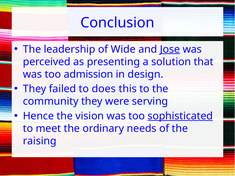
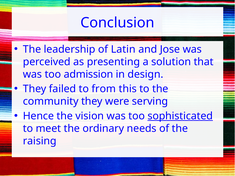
Wide: Wide -> Latin
Jose underline: present -> none
does: does -> from
